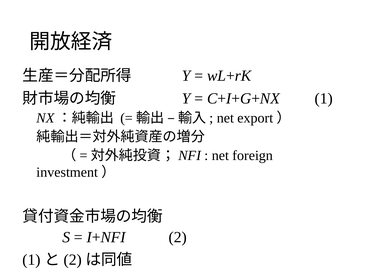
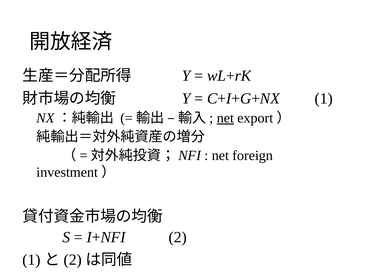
net at (225, 118) underline: none -> present
